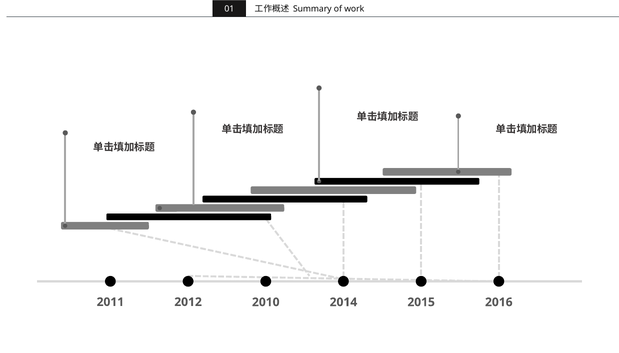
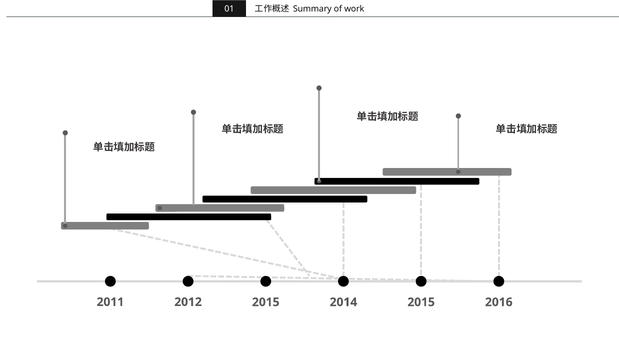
2012 2010: 2010 -> 2015
